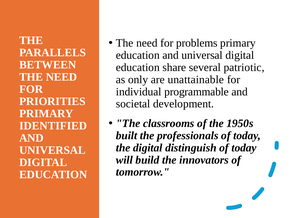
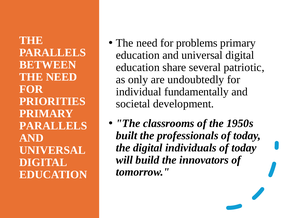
unattainable: unattainable -> undoubtedly
programmable: programmable -> fundamentally
IDENTIFIED at (53, 125): IDENTIFIED -> PARALLELS
distinguish: distinguish -> individuals
